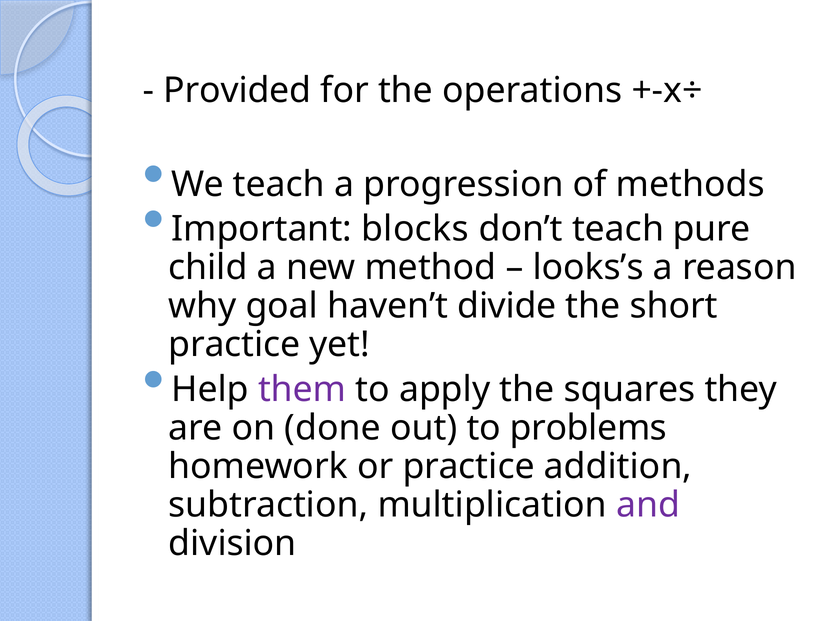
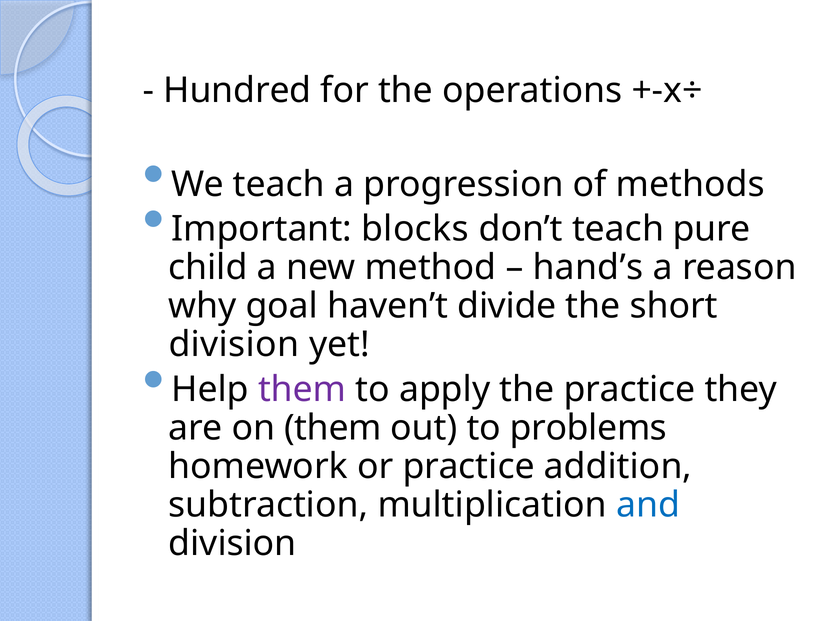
Provided: Provided -> Hundred
looks’s: looks’s -> hand’s
practice at (234, 345): practice -> division
the squares: squares -> practice
on done: done -> them
and colour: purple -> blue
